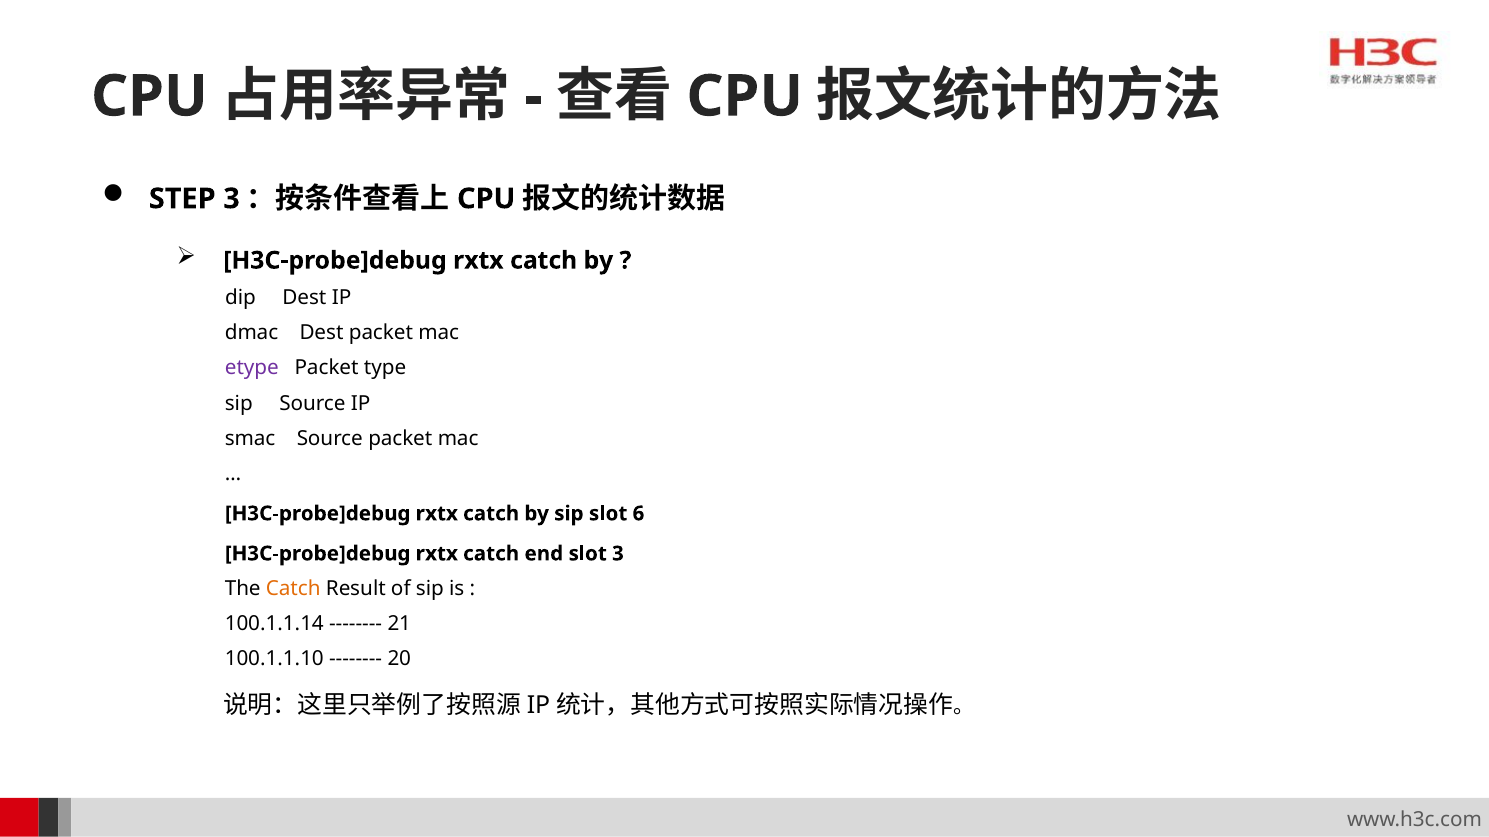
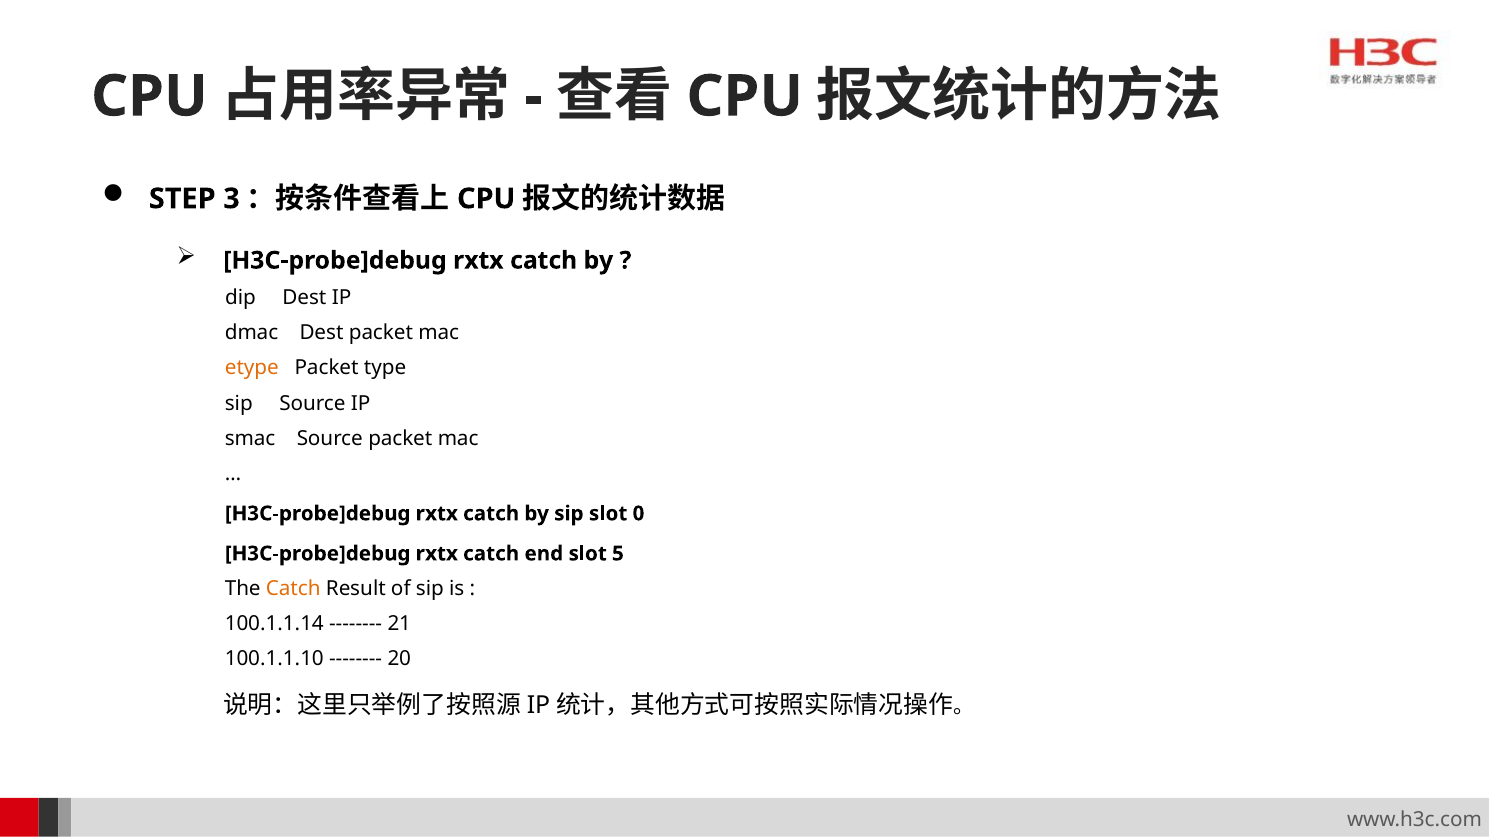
etype colour: purple -> orange
6: 6 -> 0
slot 3: 3 -> 5
